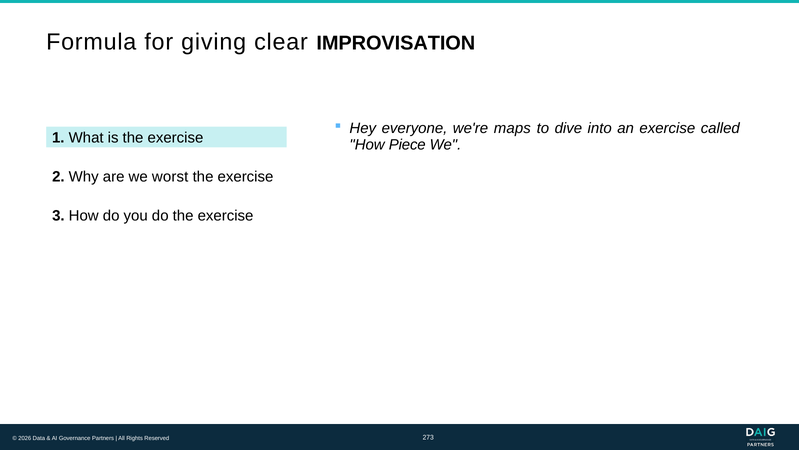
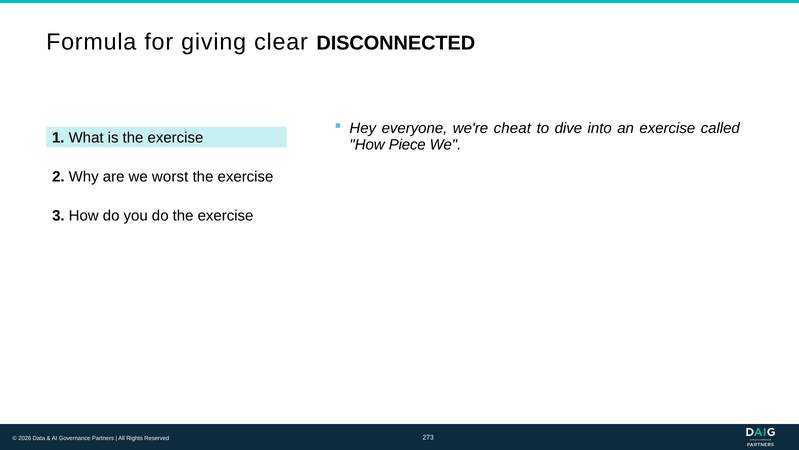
IMPROVISATION: IMPROVISATION -> DISCONNECTED
maps: maps -> cheat
